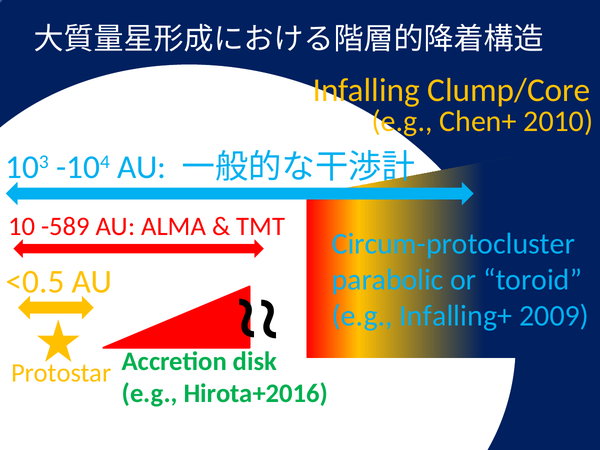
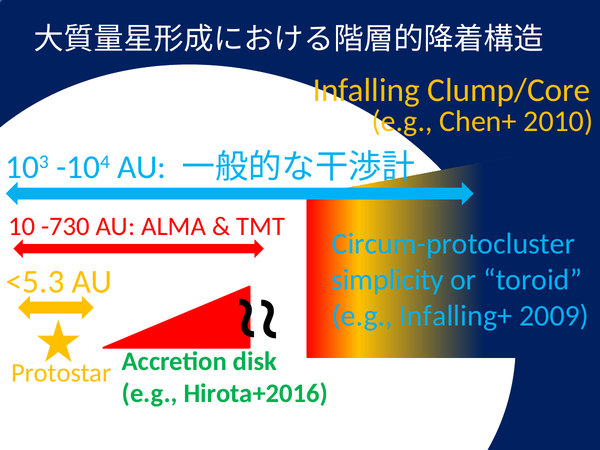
-589: -589 -> -730
parabolic: parabolic -> simplicity
<0.5: <0.5 -> <5.3
